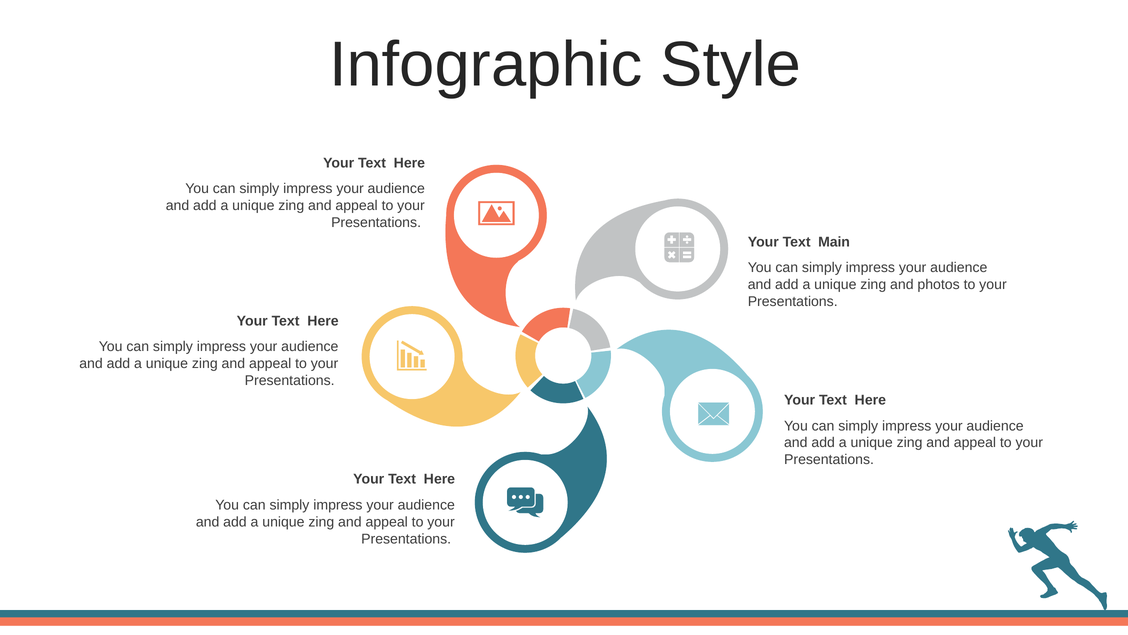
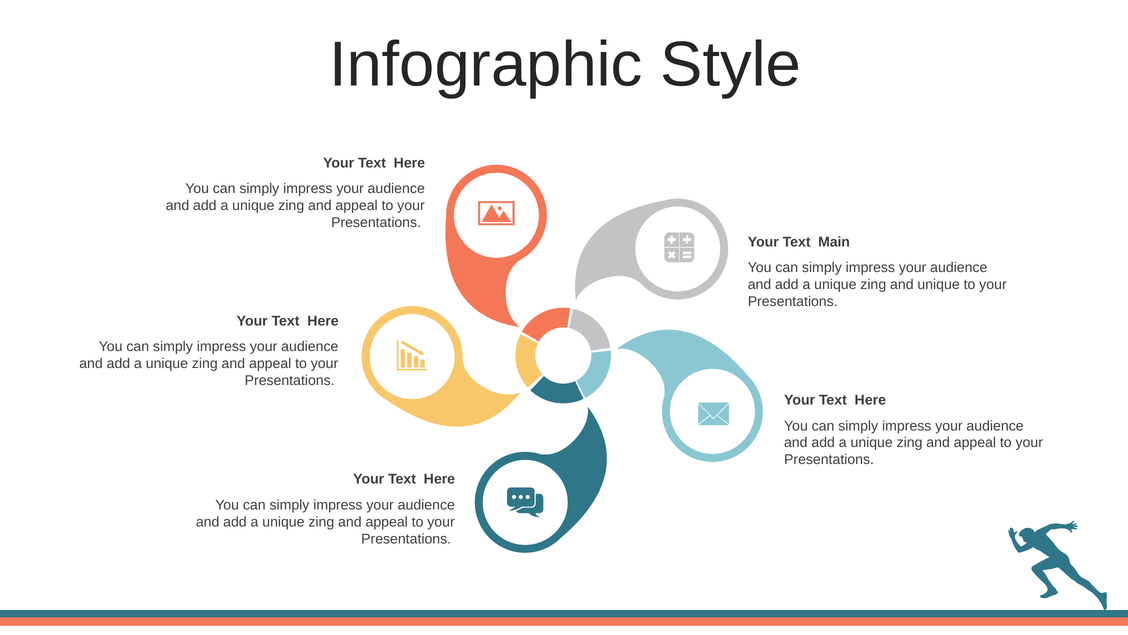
and photos: photos -> unique
